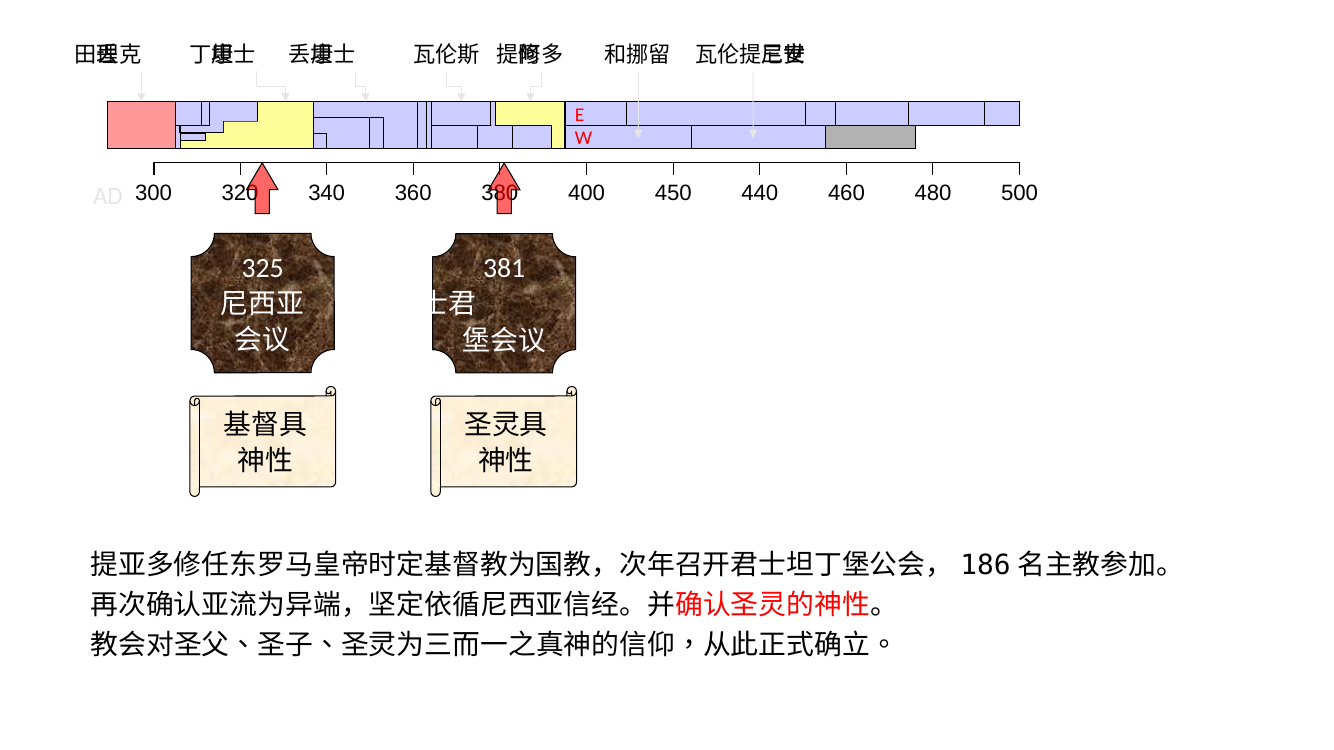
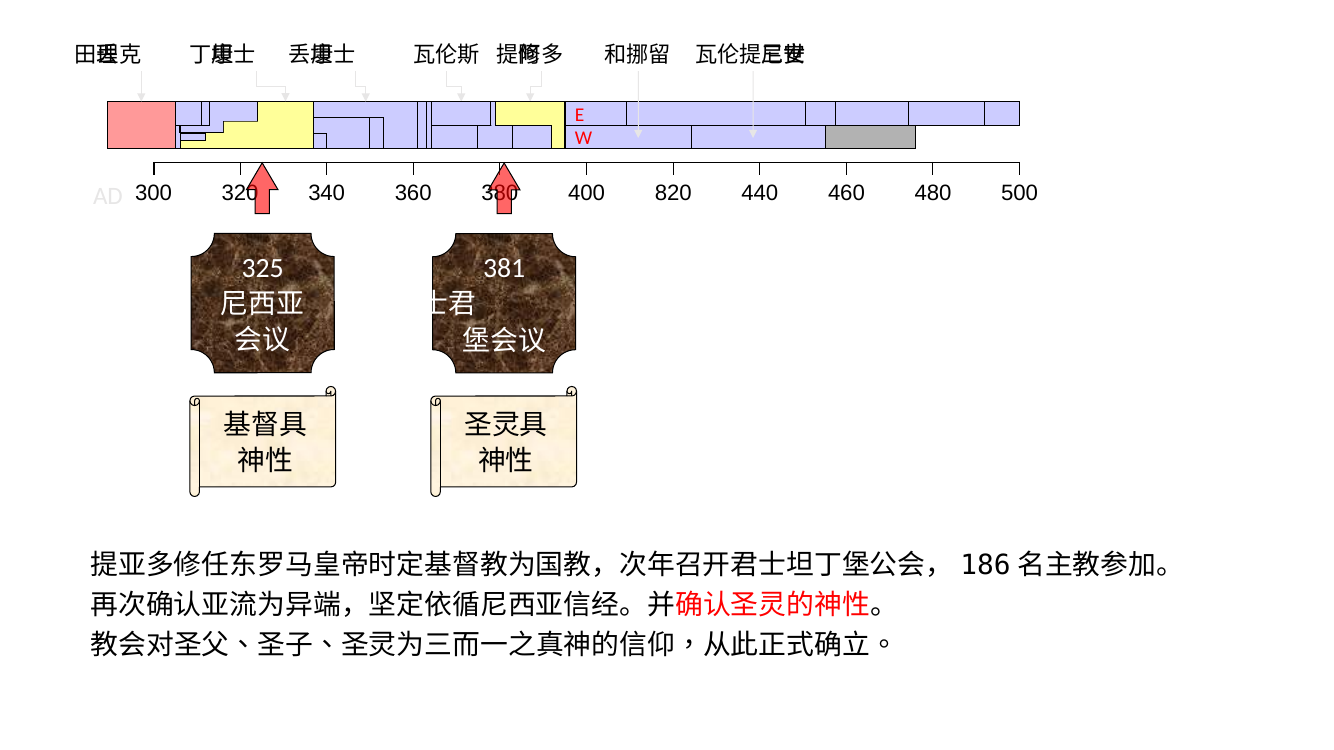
450: 450 -> 820
